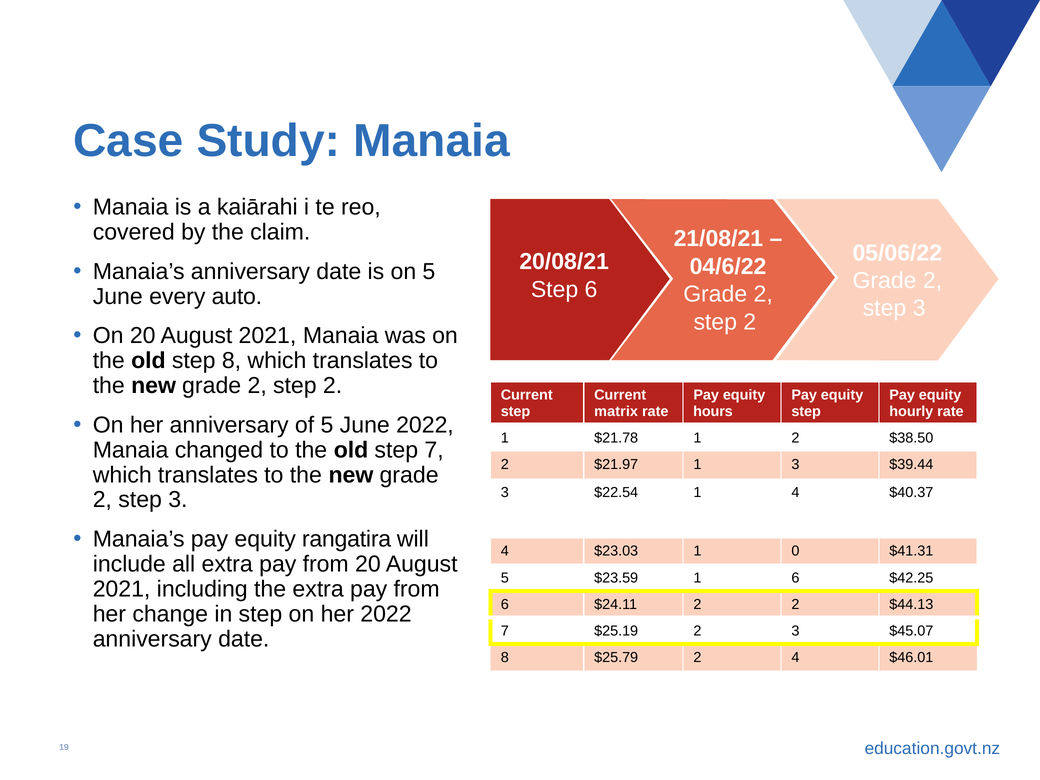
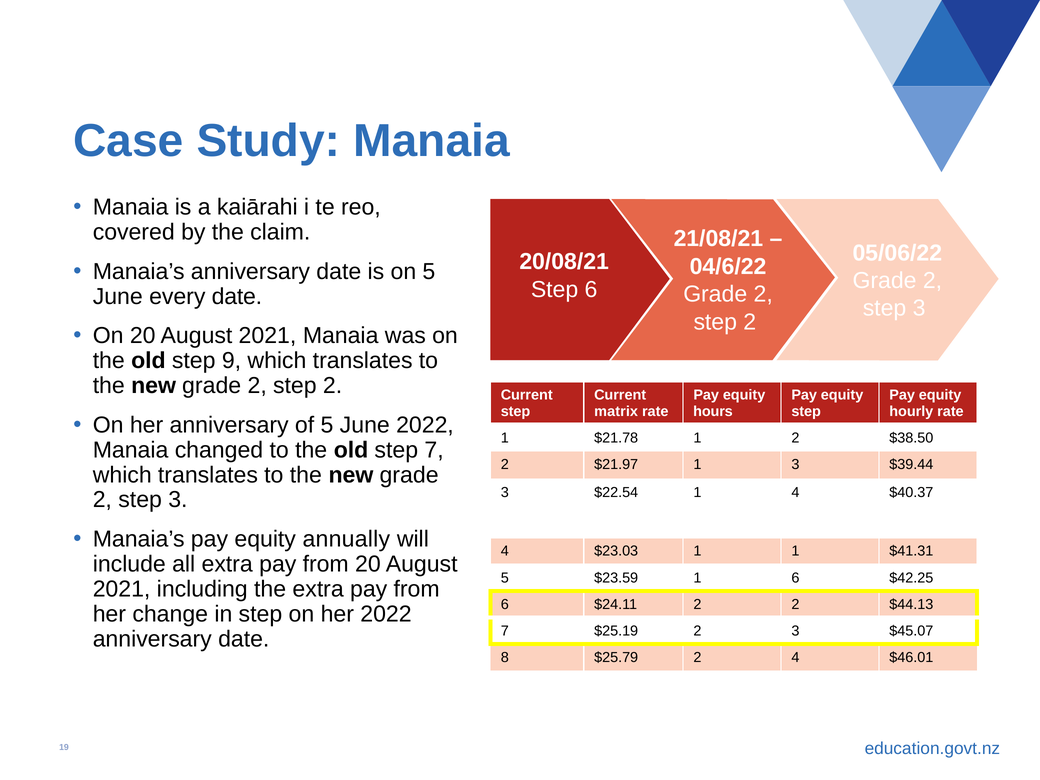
every auto: auto -> date
step 8: 8 -> 9
rangatira: rangatira -> annually
1 0: 0 -> 1
